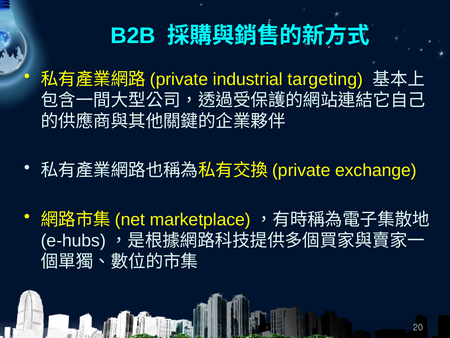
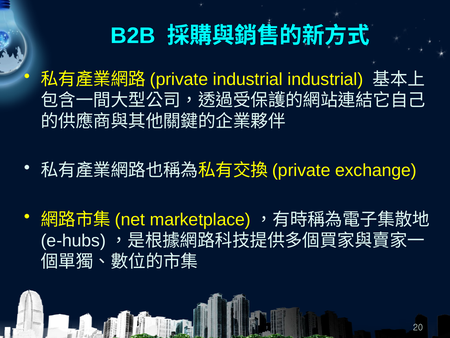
industrial targeting: targeting -> industrial
